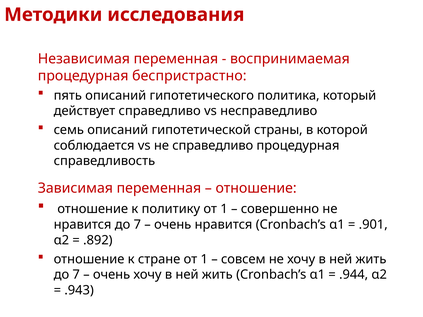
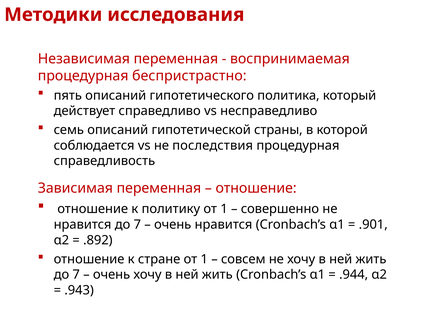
не справедливо: справедливо -> последствия
